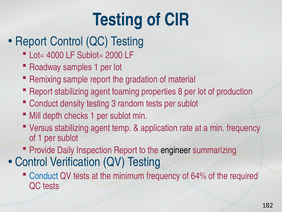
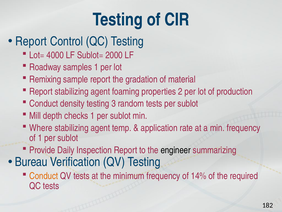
8: 8 -> 2
Versus: Versus -> Where
Control at (31, 162): Control -> Bureau
Conduct at (44, 175) colour: blue -> orange
64%: 64% -> 14%
